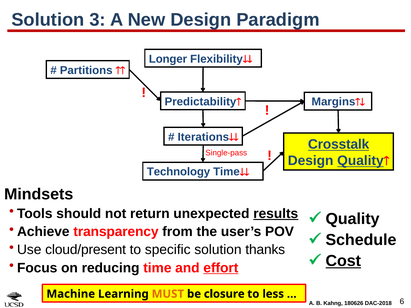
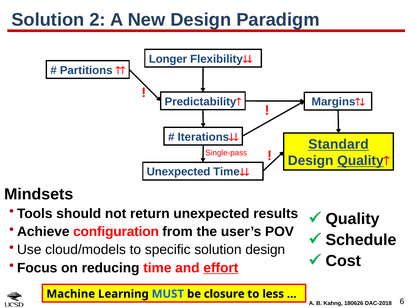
3: 3 -> 2
Crosstalk: Crosstalk -> Standard
Technology at (179, 172): Technology -> Unexpected
results underline: present -> none
transparency: transparency -> configuration
cloud/present: cloud/present -> cloud/models
solution thanks: thanks -> design
Cost underline: present -> none
MUST colour: orange -> blue
